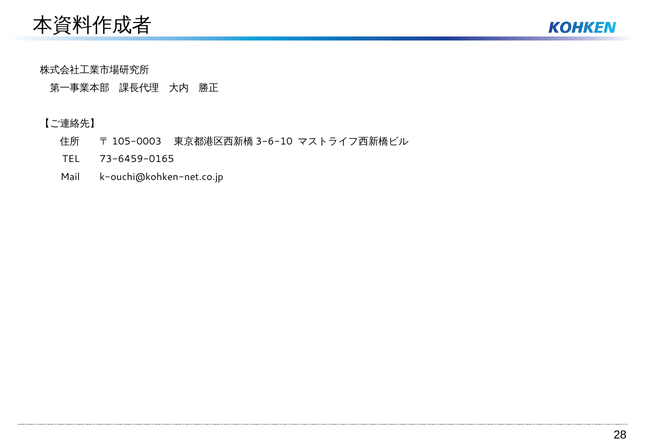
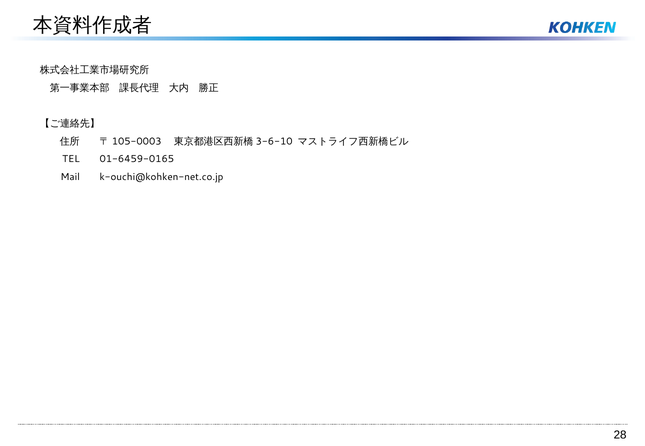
73-6459-0165: 73-6459-0165 -> 01-6459-0165
